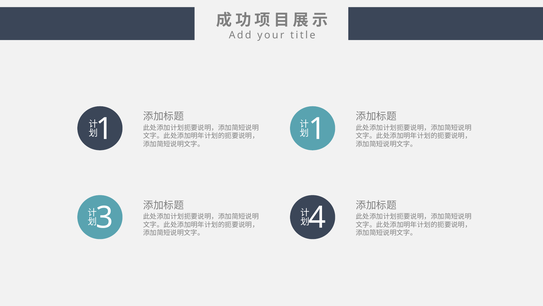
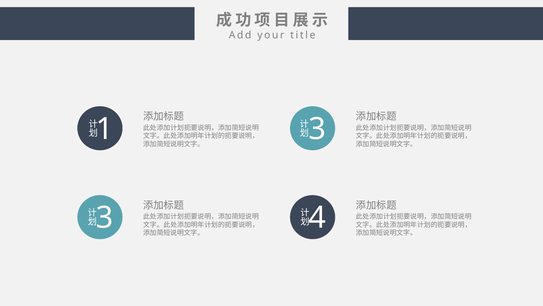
1 at (317, 129): 1 -> 3
